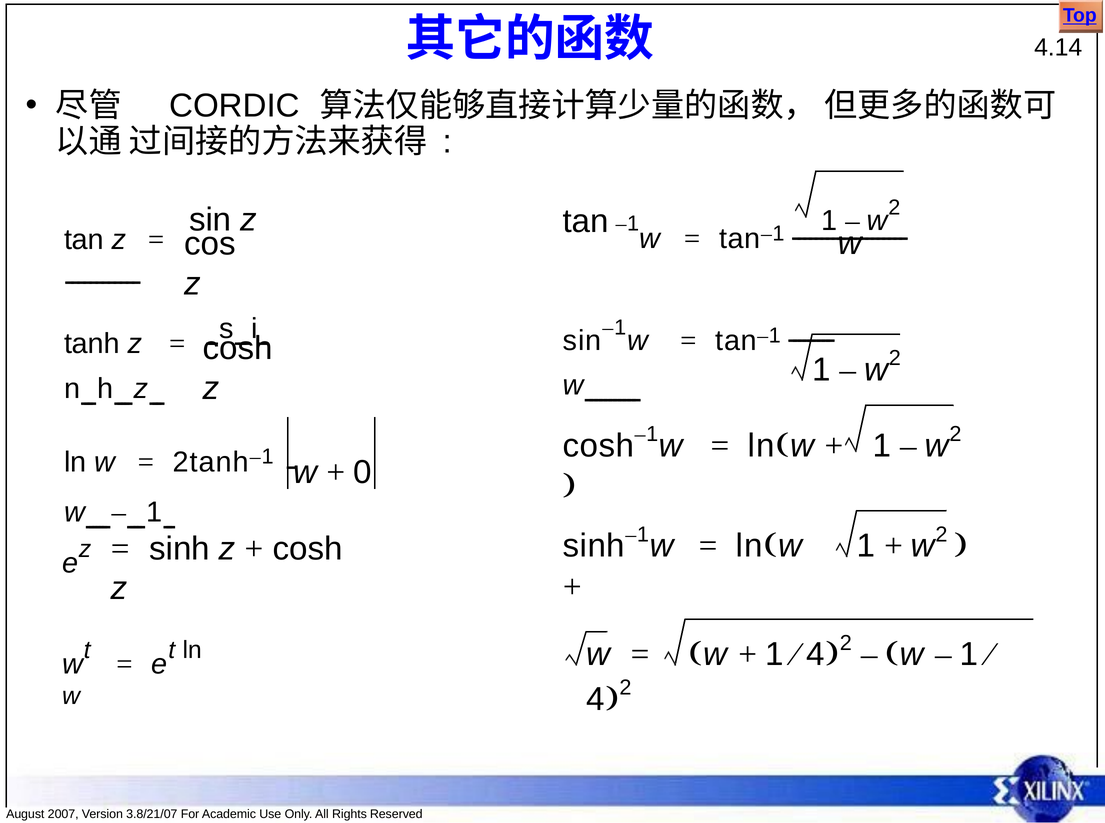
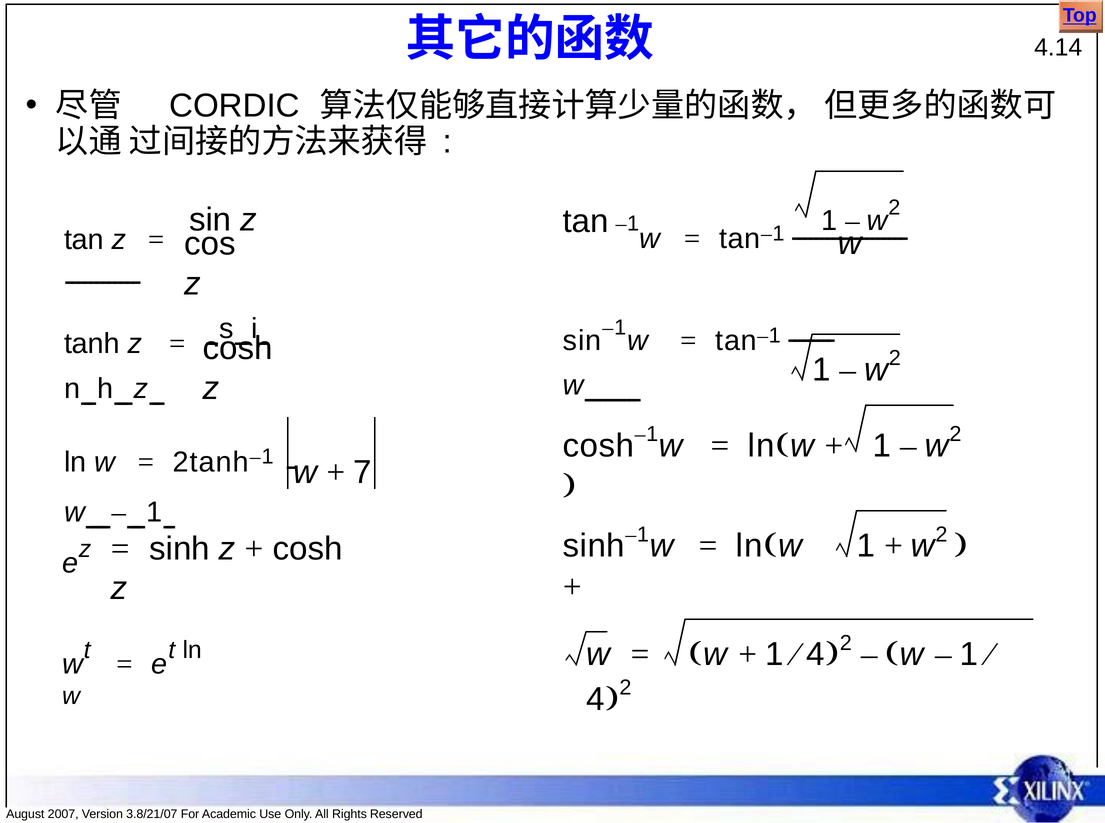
0: 0 -> 7
